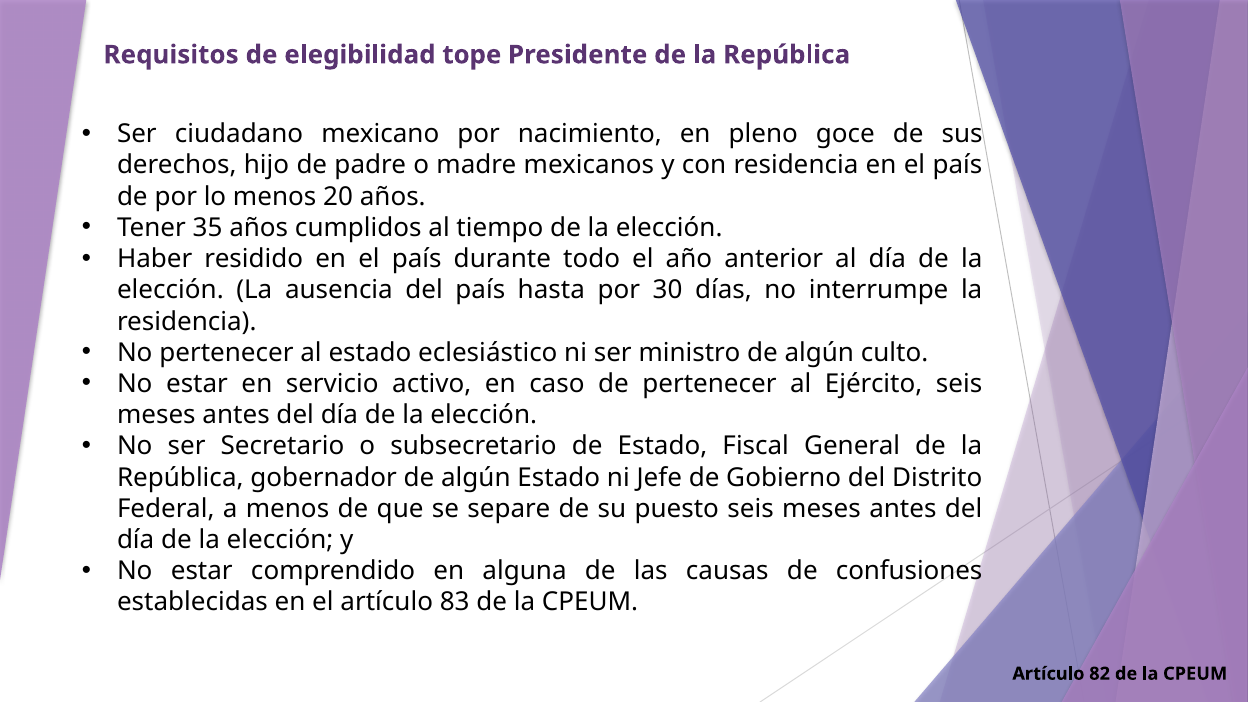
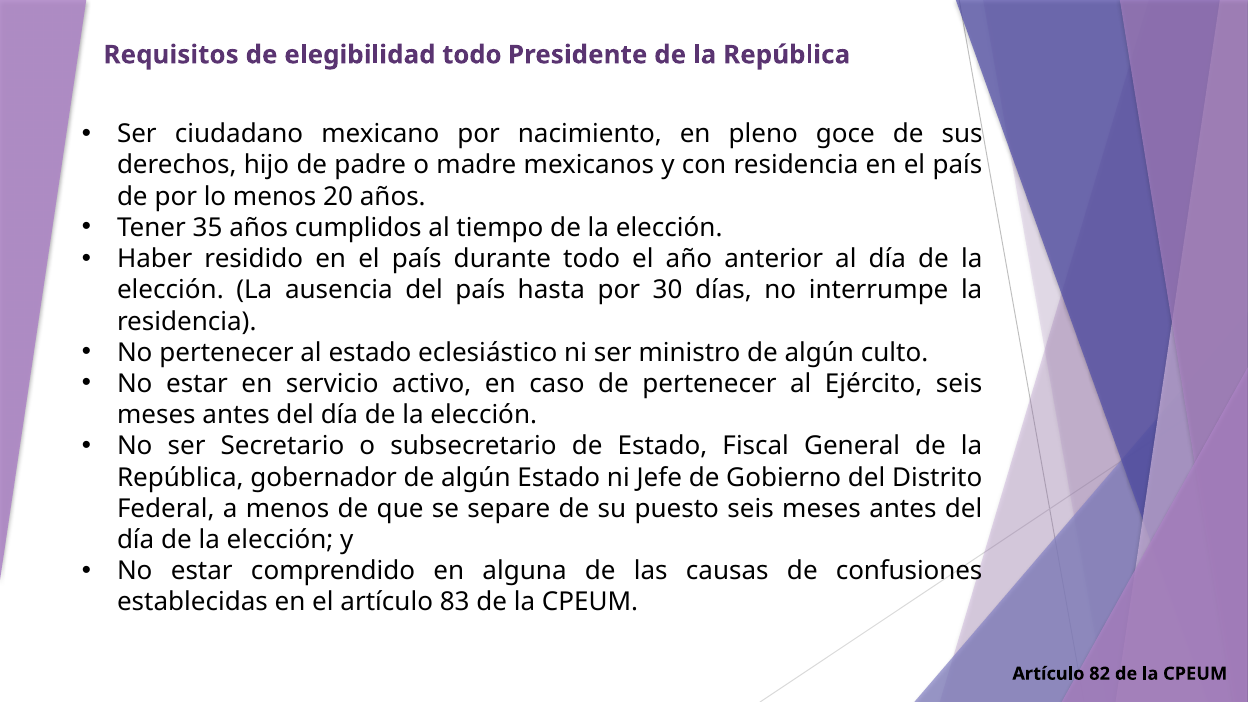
elegibilidad tope: tope -> todo
